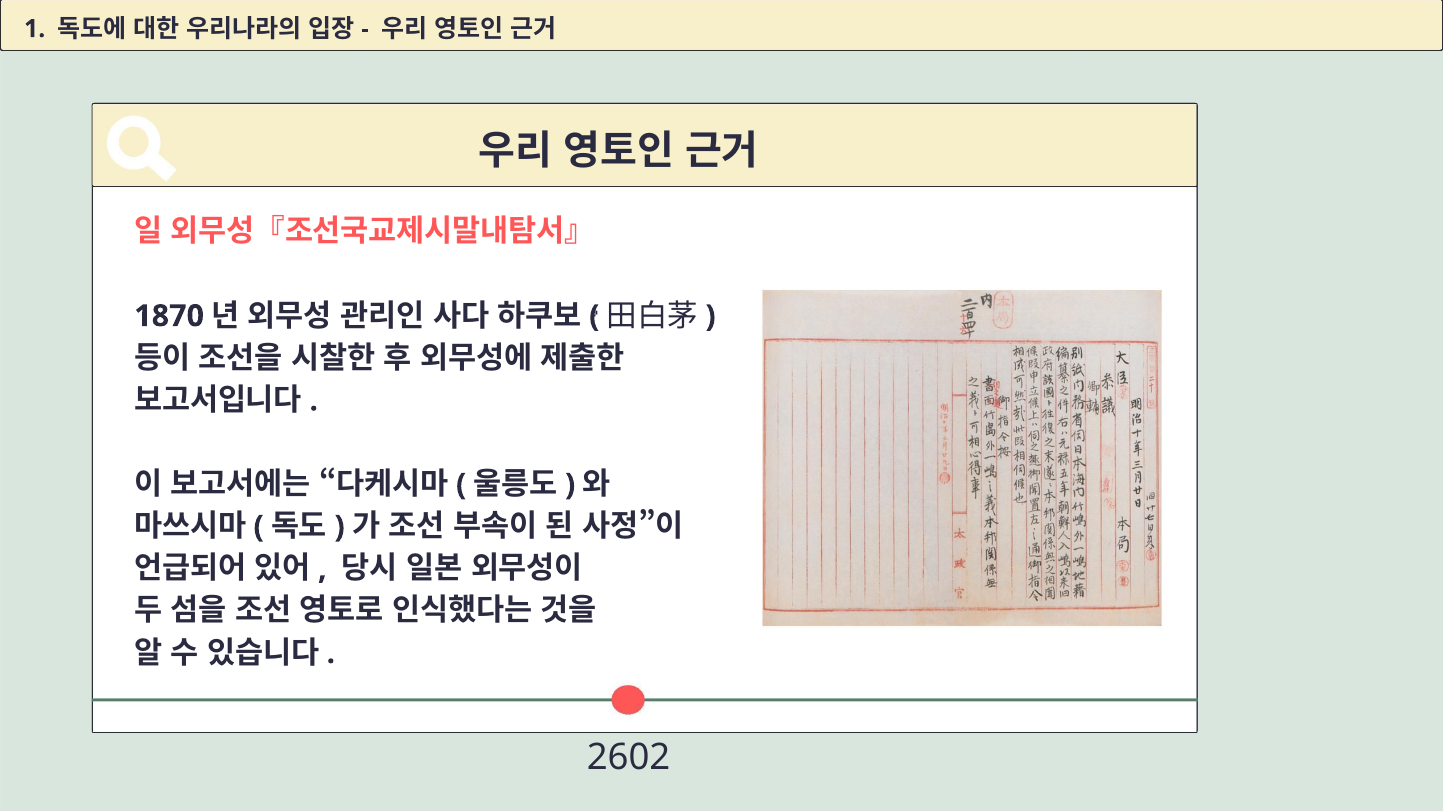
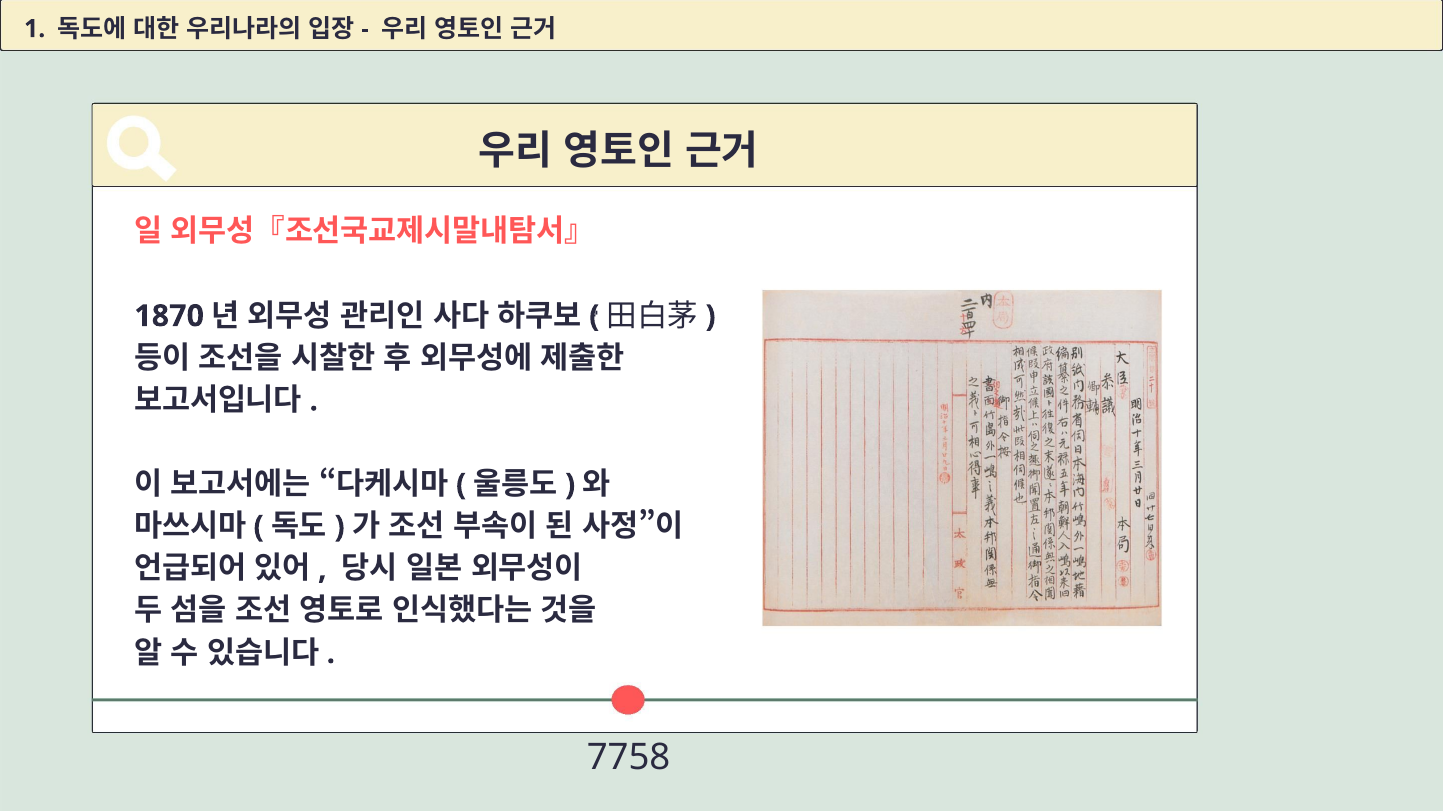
2602: 2602 -> 7758
